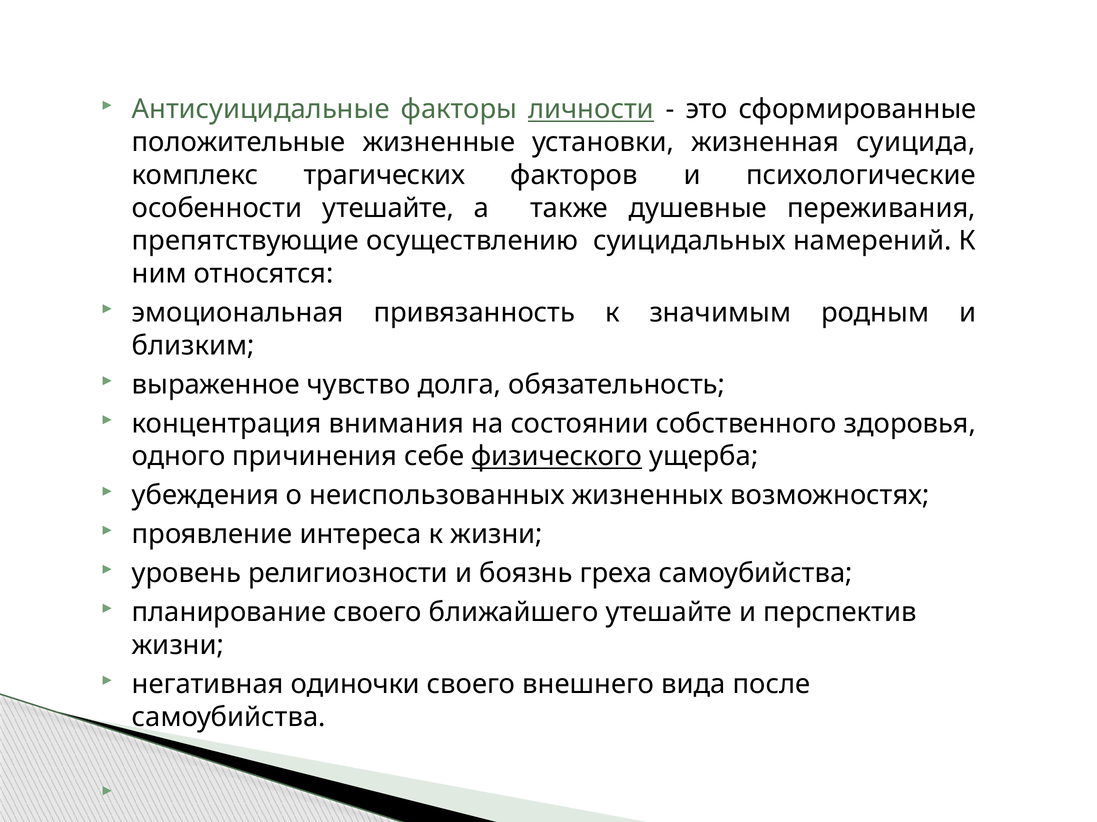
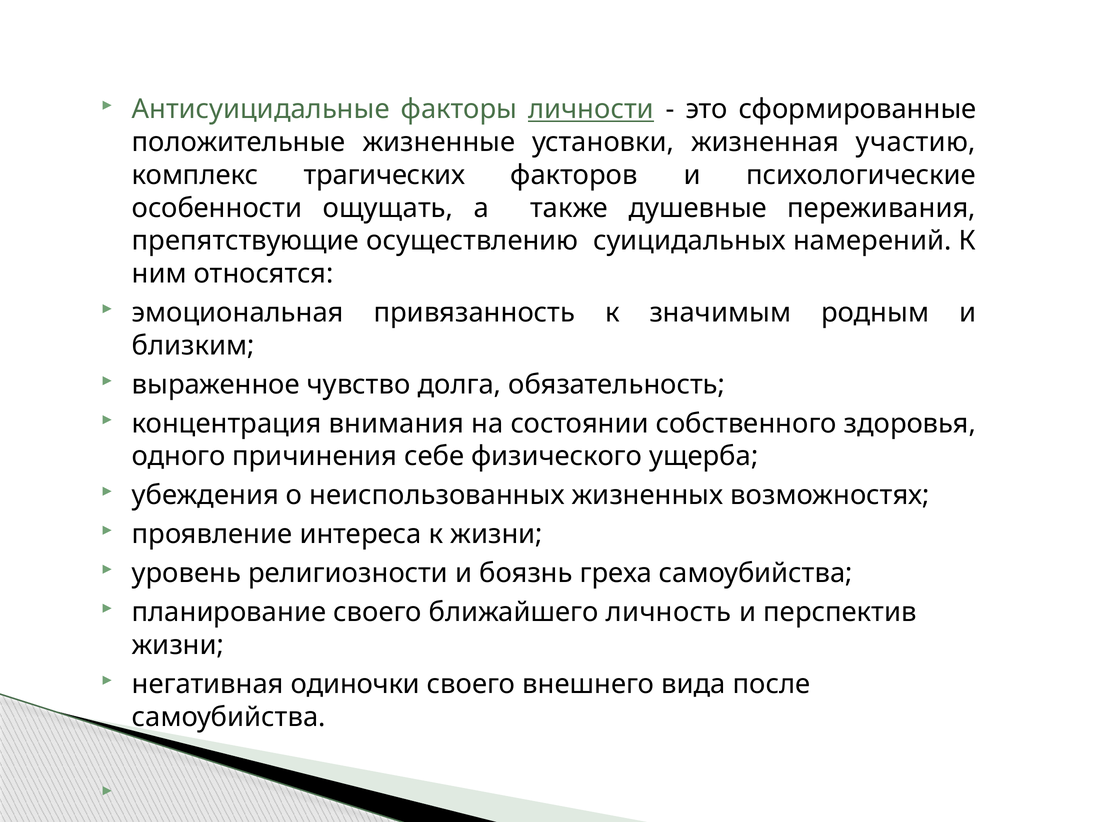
суицида: суицида -> участию
особенности утешайте: утешайте -> ощущать
физического underline: present -> none
ближайшего утешайте: утешайте -> личность
